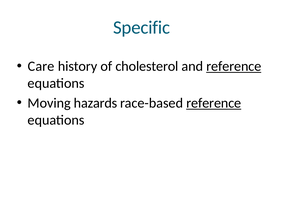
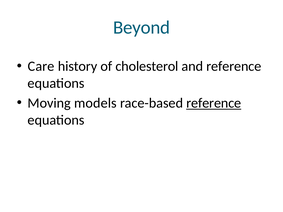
Specific: Specific -> Beyond
reference at (234, 66) underline: present -> none
hazards: hazards -> models
